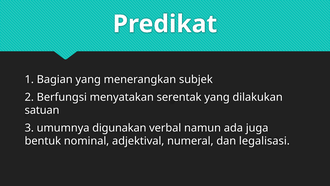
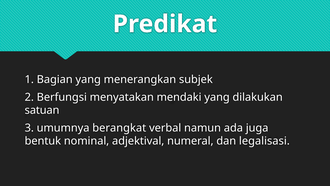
serentak: serentak -> mendaki
digunakan: digunakan -> berangkat
